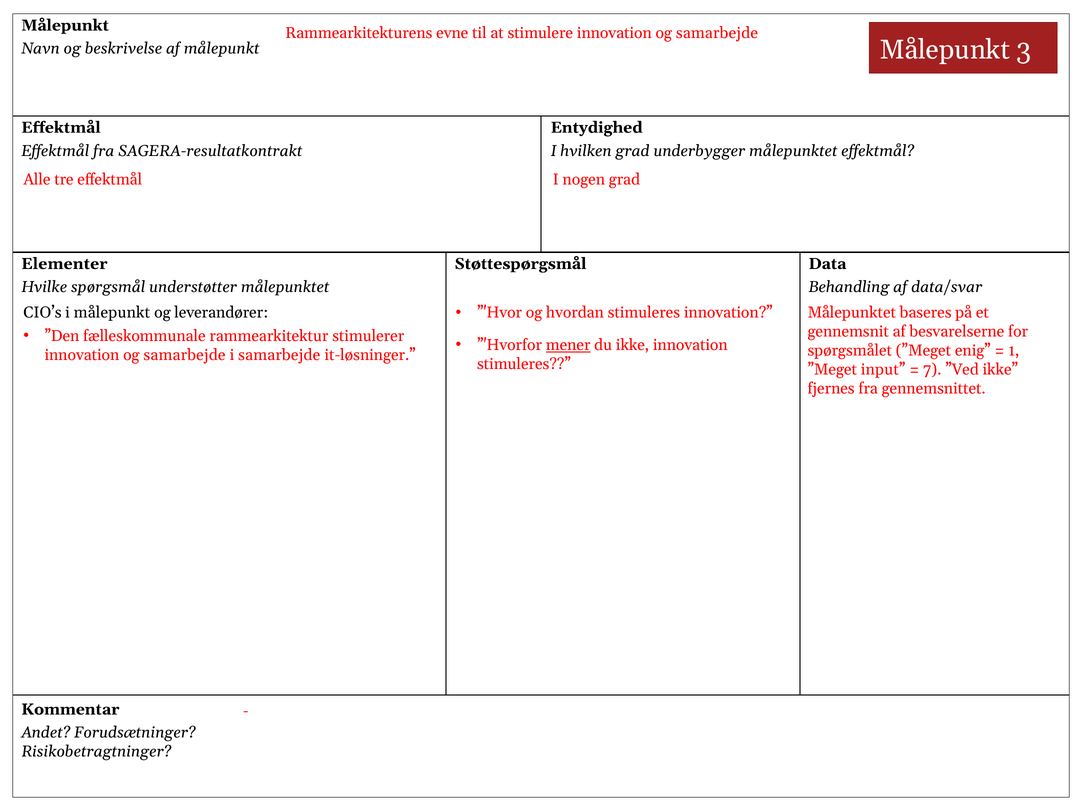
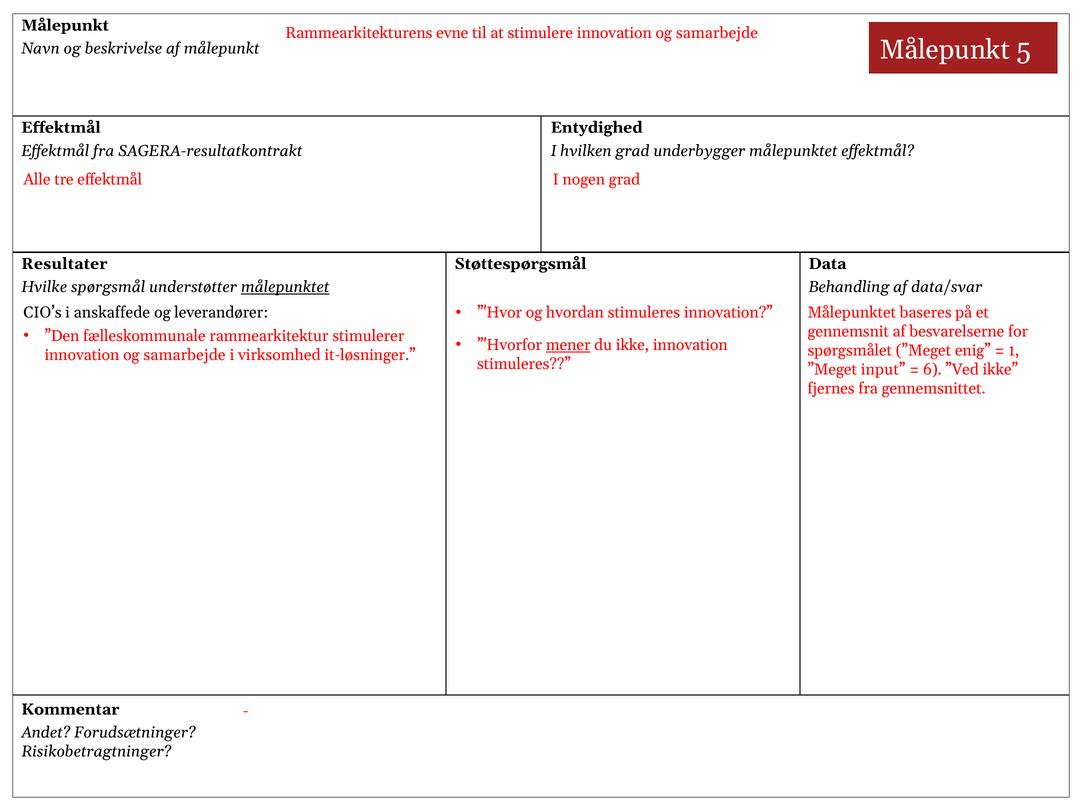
3: 3 -> 5
Elementer: Elementer -> Resultater
målepunktet at (285, 287) underline: none -> present
i målepunkt: målepunkt -> anskaffede
i samarbejde: samarbejde -> virksomhed
7: 7 -> 6
